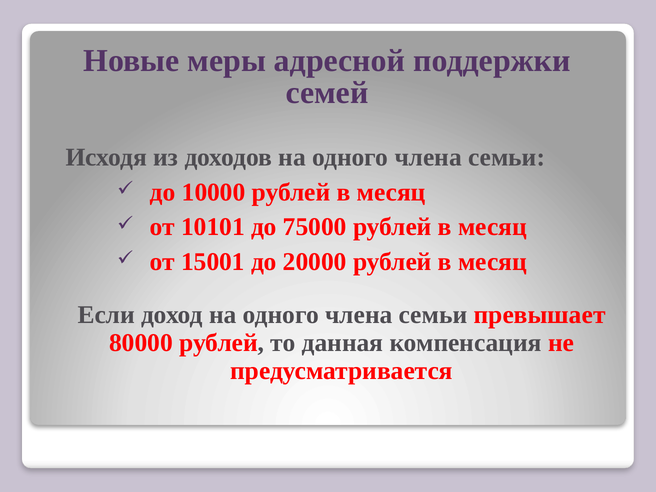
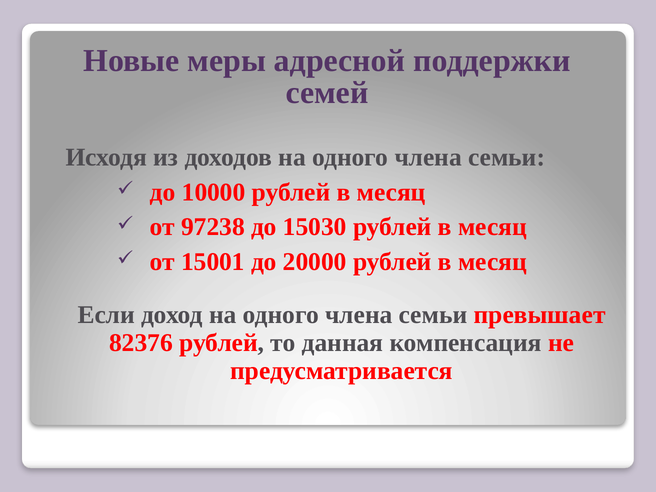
10101: 10101 -> 97238
75000: 75000 -> 15030
80000: 80000 -> 82376
